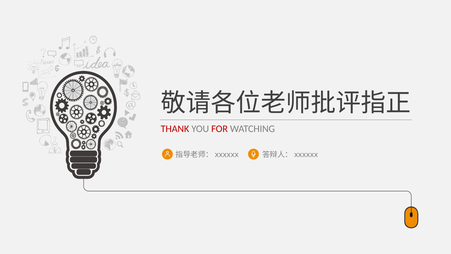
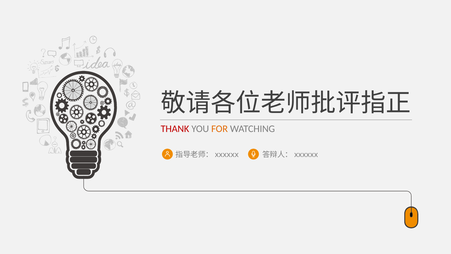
FOR colour: red -> orange
